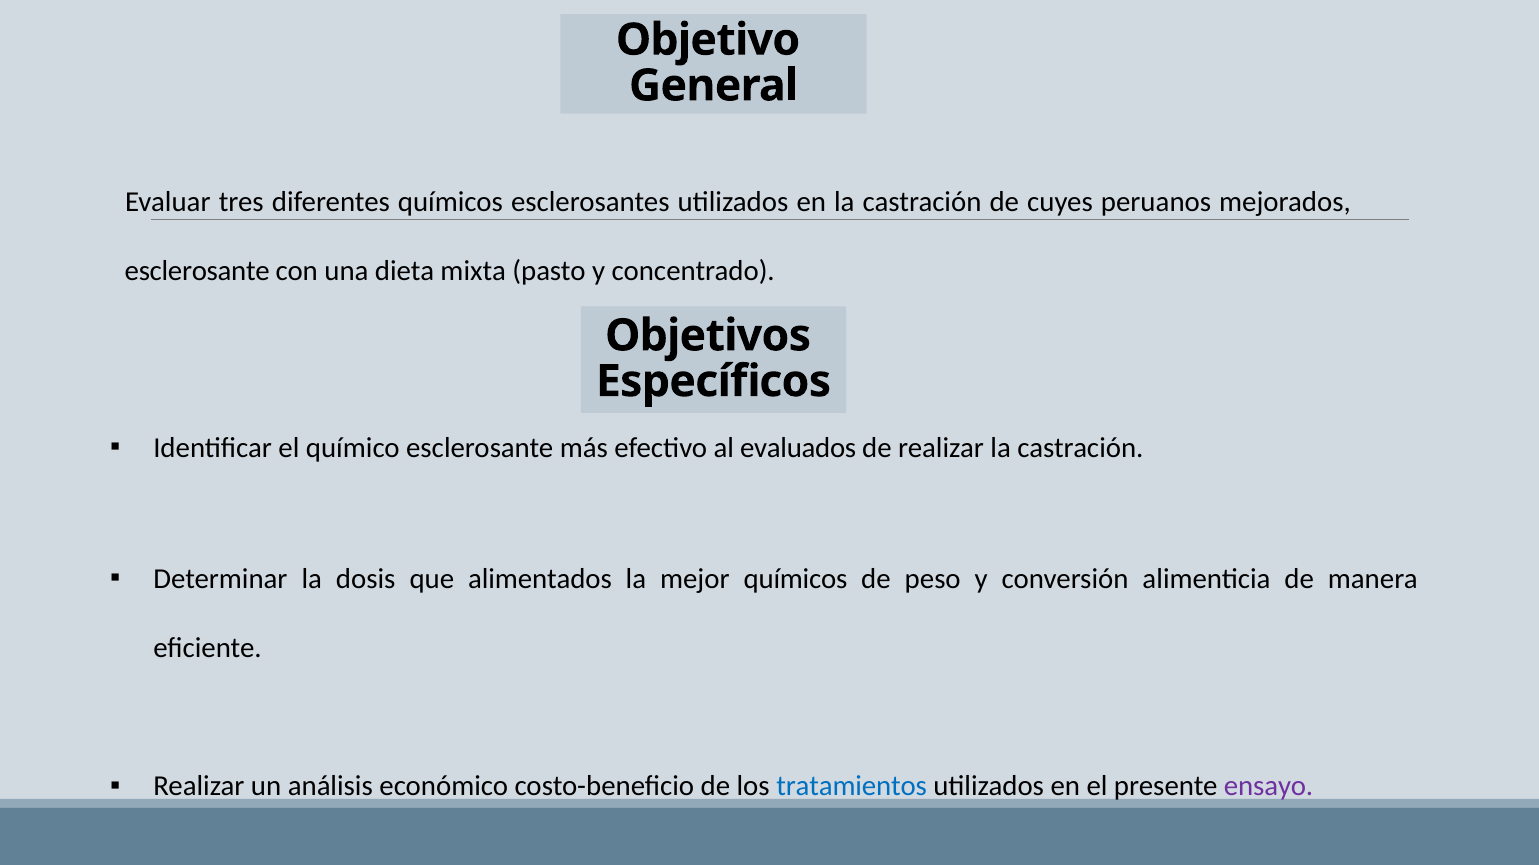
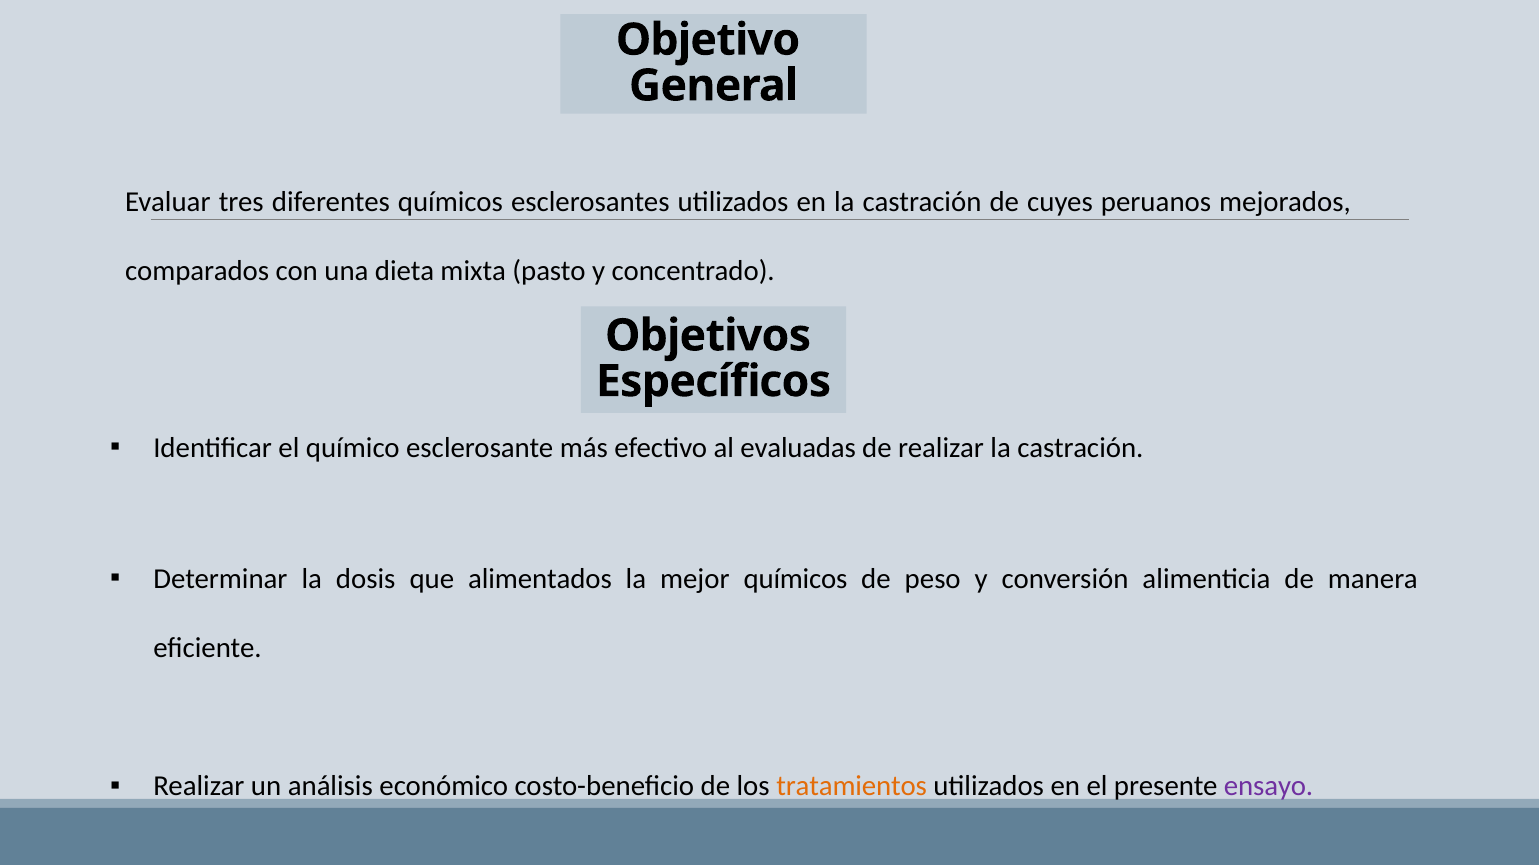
esclerosante at (197, 271): esclerosante -> comparados
evaluados: evaluados -> evaluadas
tratamientos colour: blue -> orange
